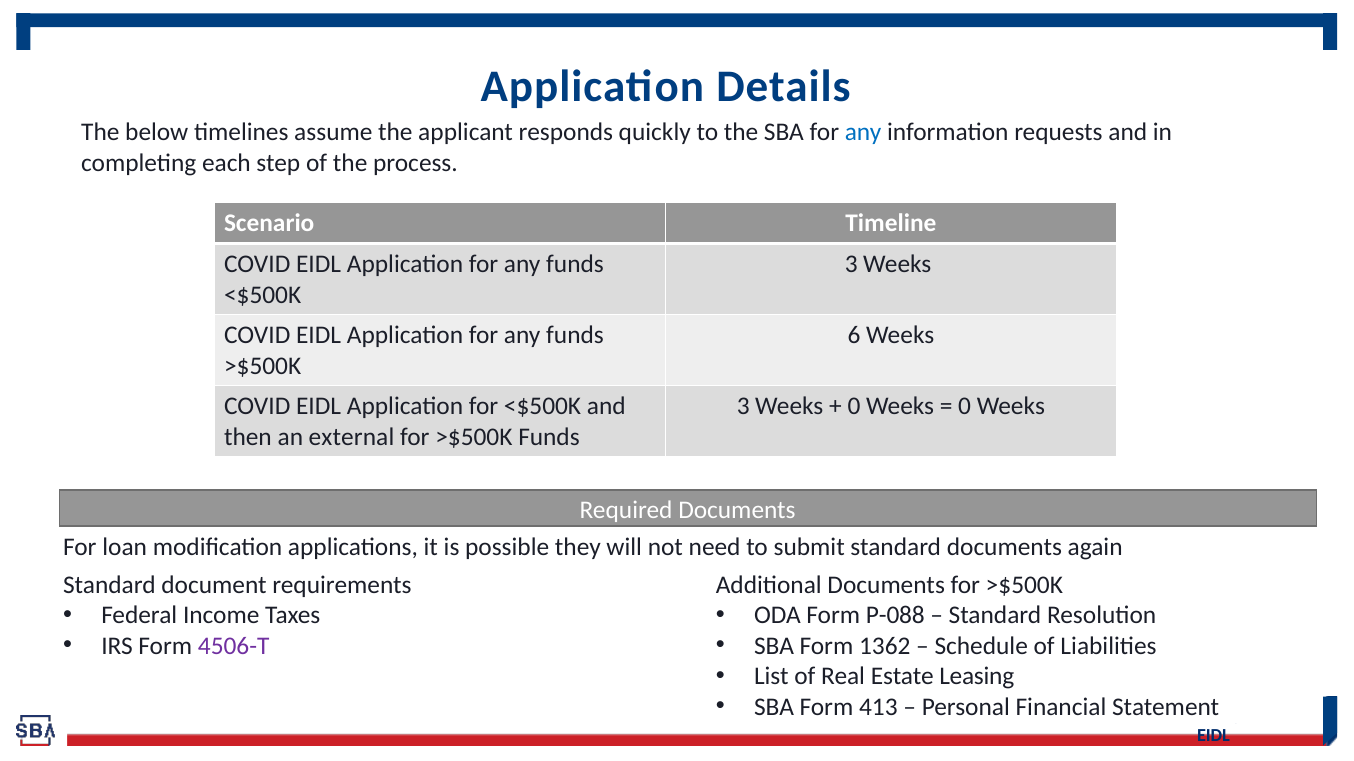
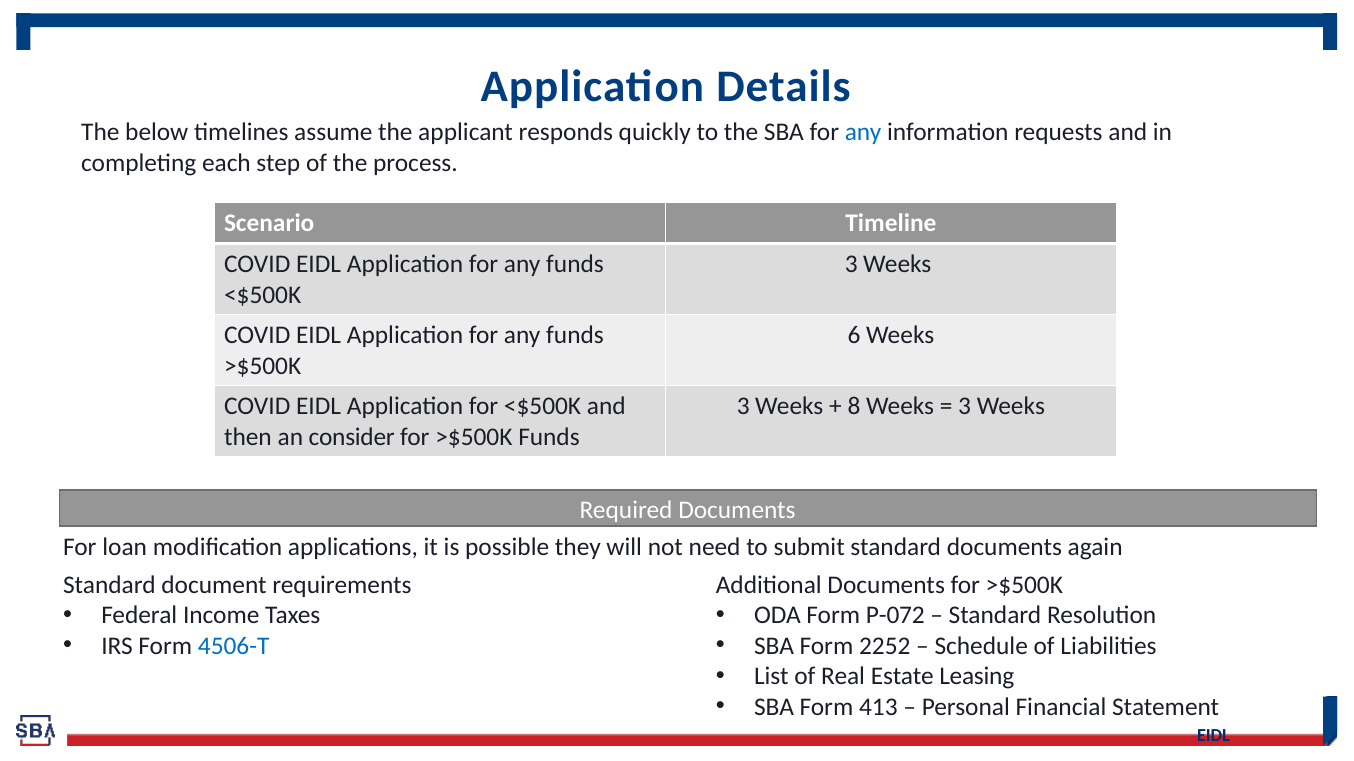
0 at (854, 407): 0 -> 8
0 at (965, 407): 0 -> 3
external: external -> consider
P-088: P-088 -> P-072
4506-T colour: purple -> blue
1362: 1362 -> 2252
